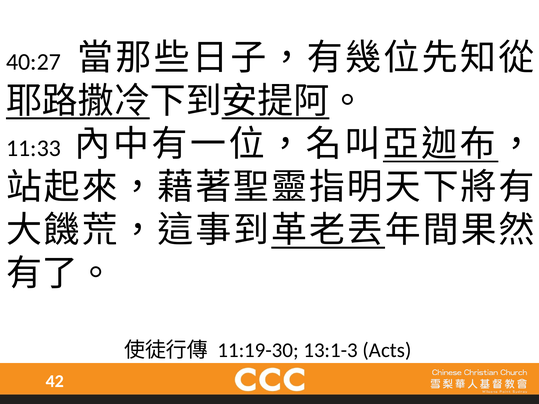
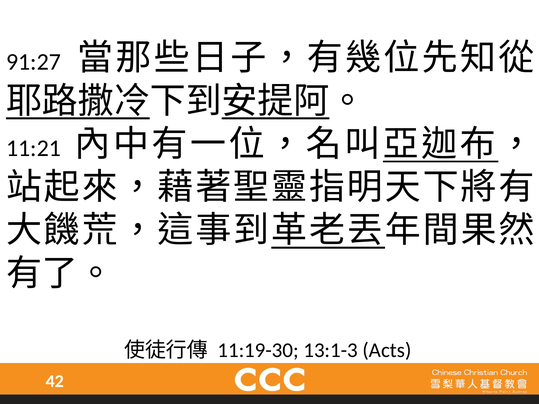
40:27: 40:27 -> 91:27
11:33: 11:33 -> 11:21
